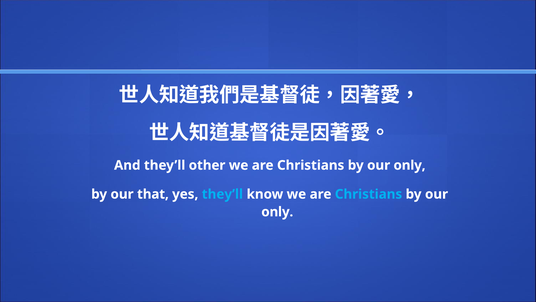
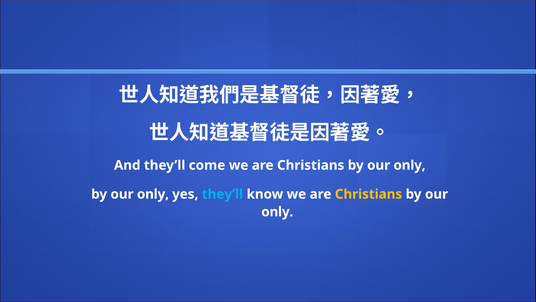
other: other -> come
that at (153, 194): that -> only
Christians at (369, 194) colour: light blue -> yellow
